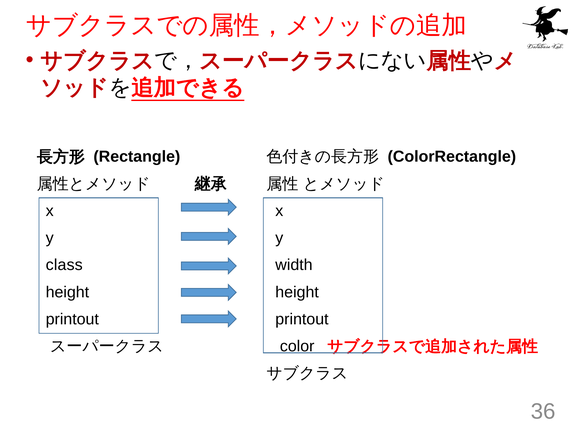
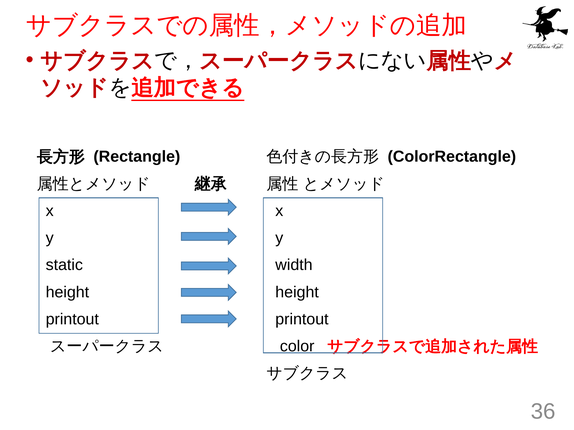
class: class -> static
